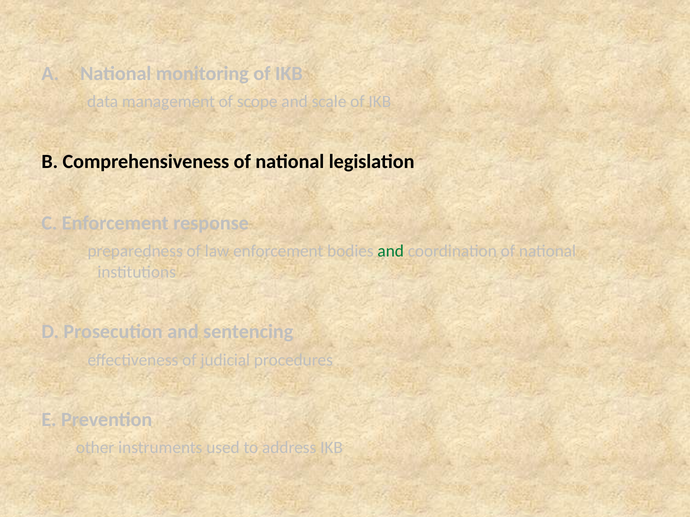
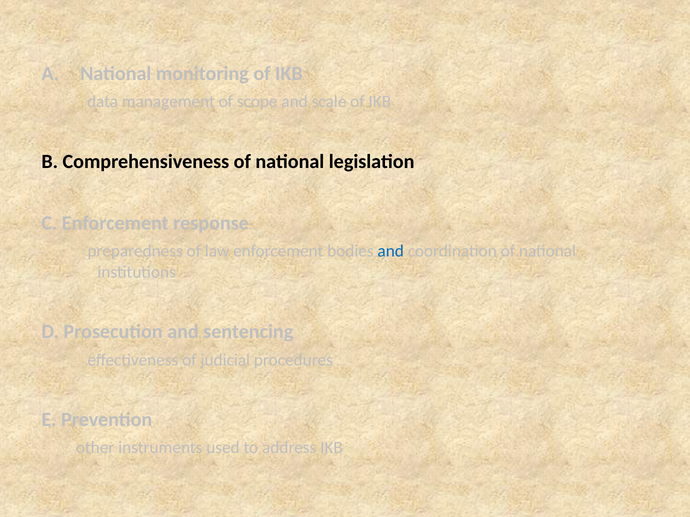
and at (391, 251) colour: green -> blue
